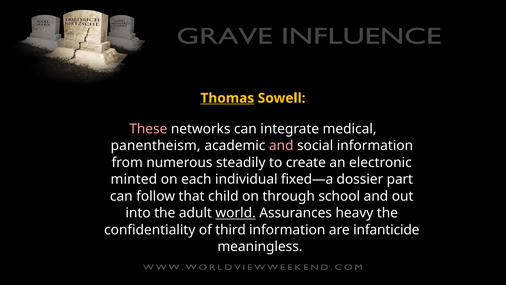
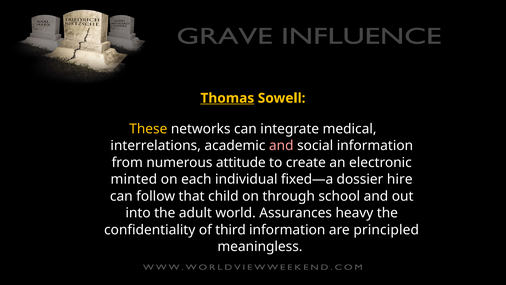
These colour: pink -> yellow
panentheism: panentheism -> interrelations
steadily: steadily -> attitude
part: part -> hire
world underline: present -> none
infanticide: infanticide -> principled
